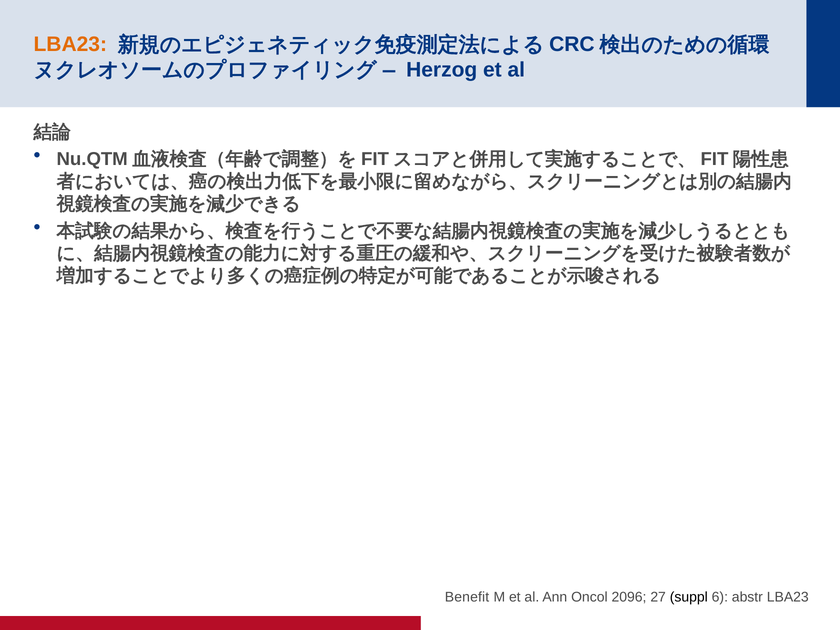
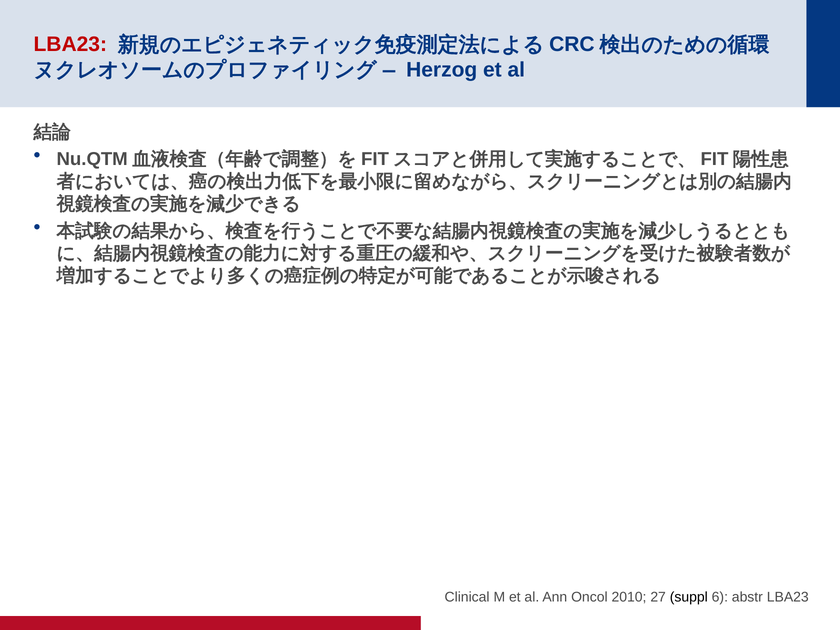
LBA23 at (70, 45) colour: orange -> red
Benefit: Benefit -> Clinical
2096: 2096 -> 2010
